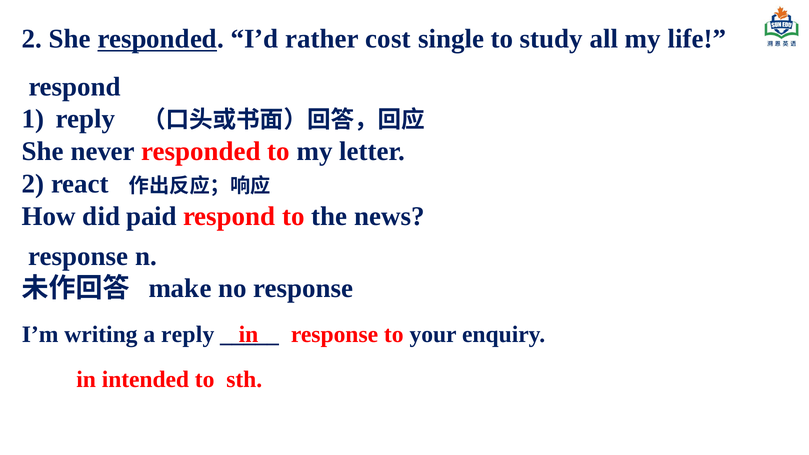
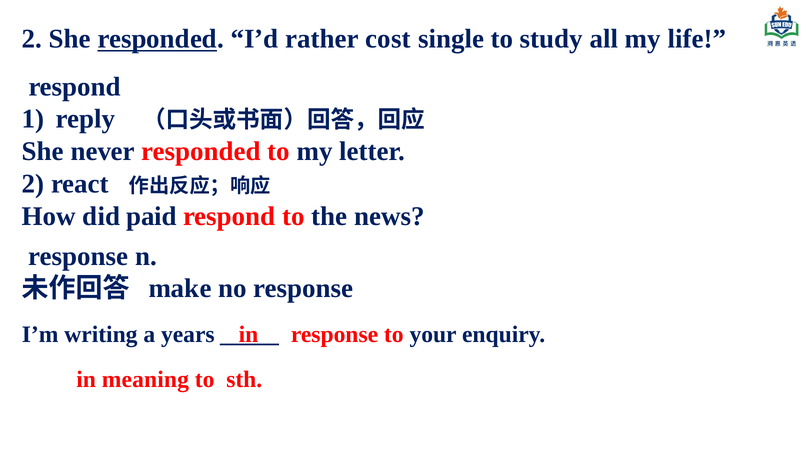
a reply: reply -> years
intended: intended -> meaning
